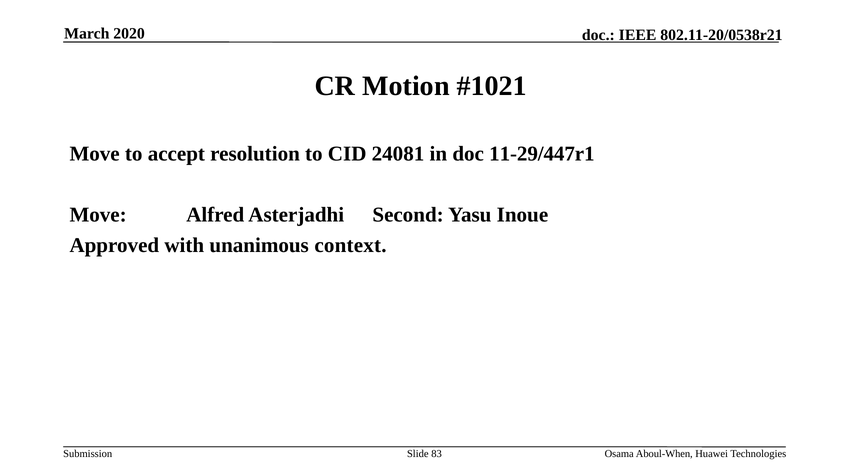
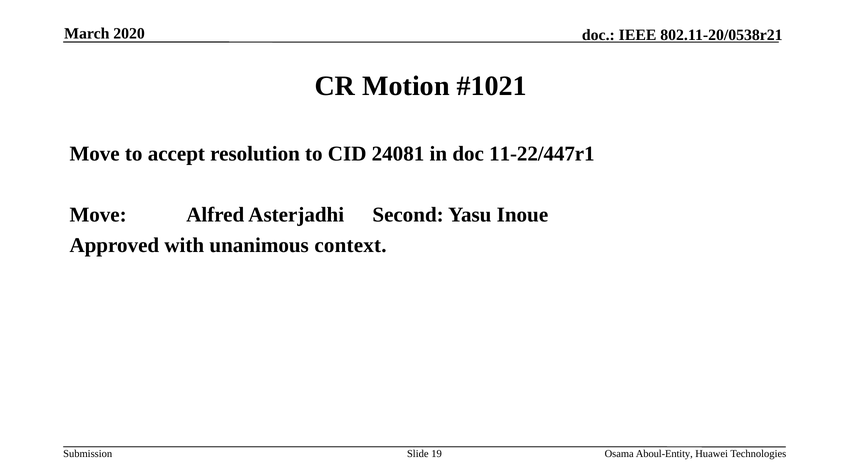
11-29/447r1: 11-29/447r1 -> 11-22/447r1
83: 83 -> 19
Aboul-When: Aboul-When -> Aboul-Entity
